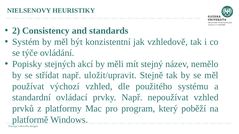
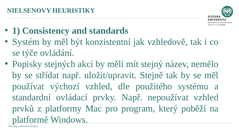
2: 2 -> 1
